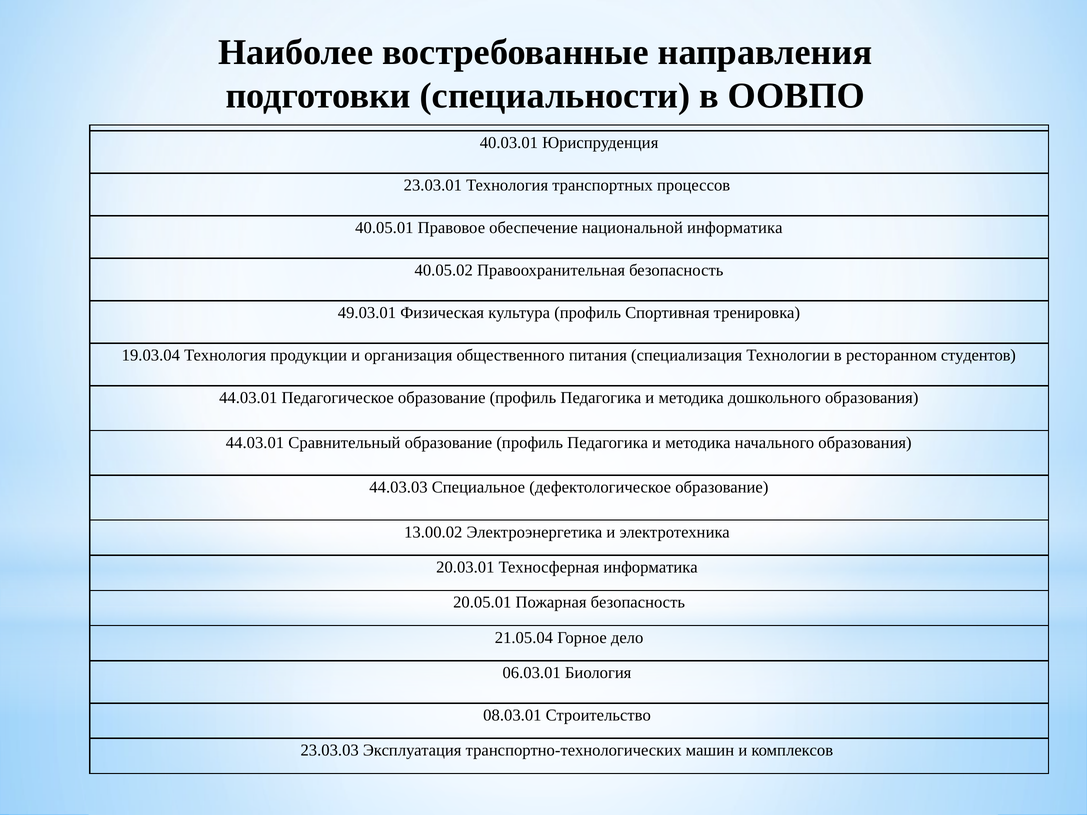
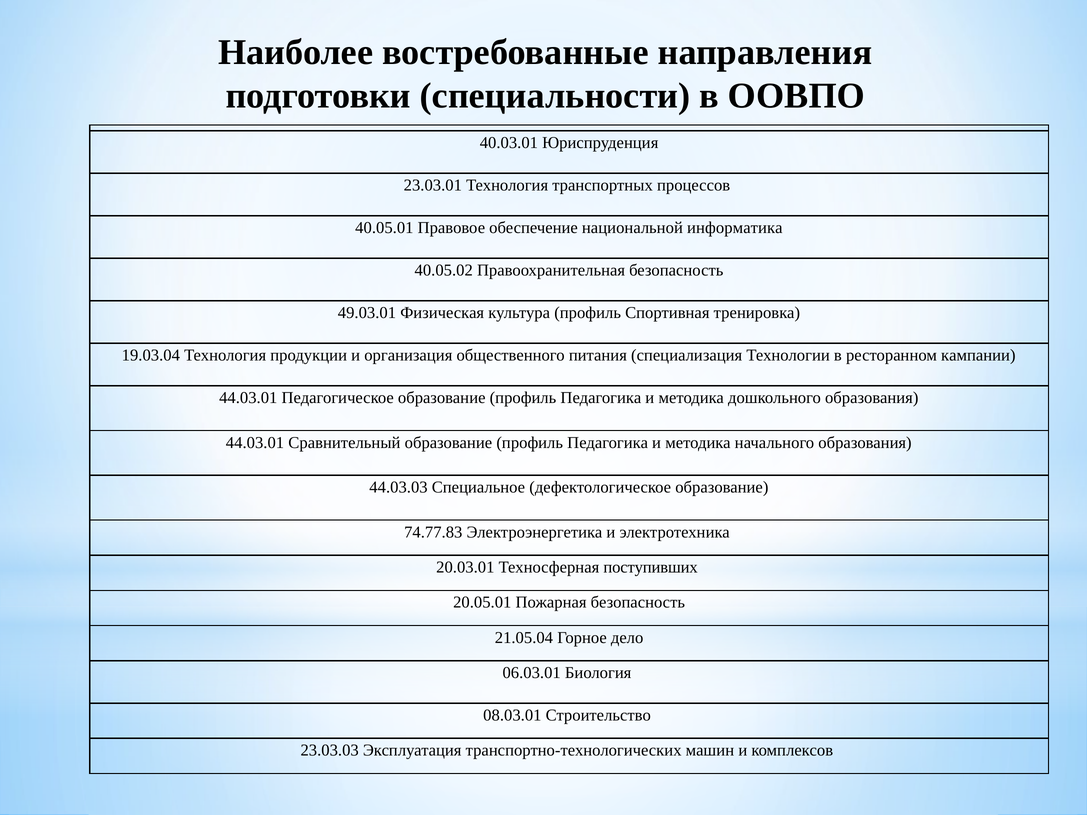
студентов: студентов -> кампании
13.00.02: 13.00.02 -> 74.77.83
Техносферная информатика: информатика -> поступивших
